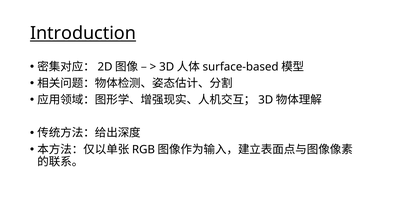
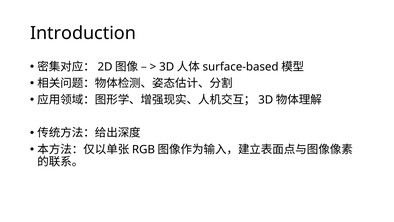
Introduction underline: present -> none
